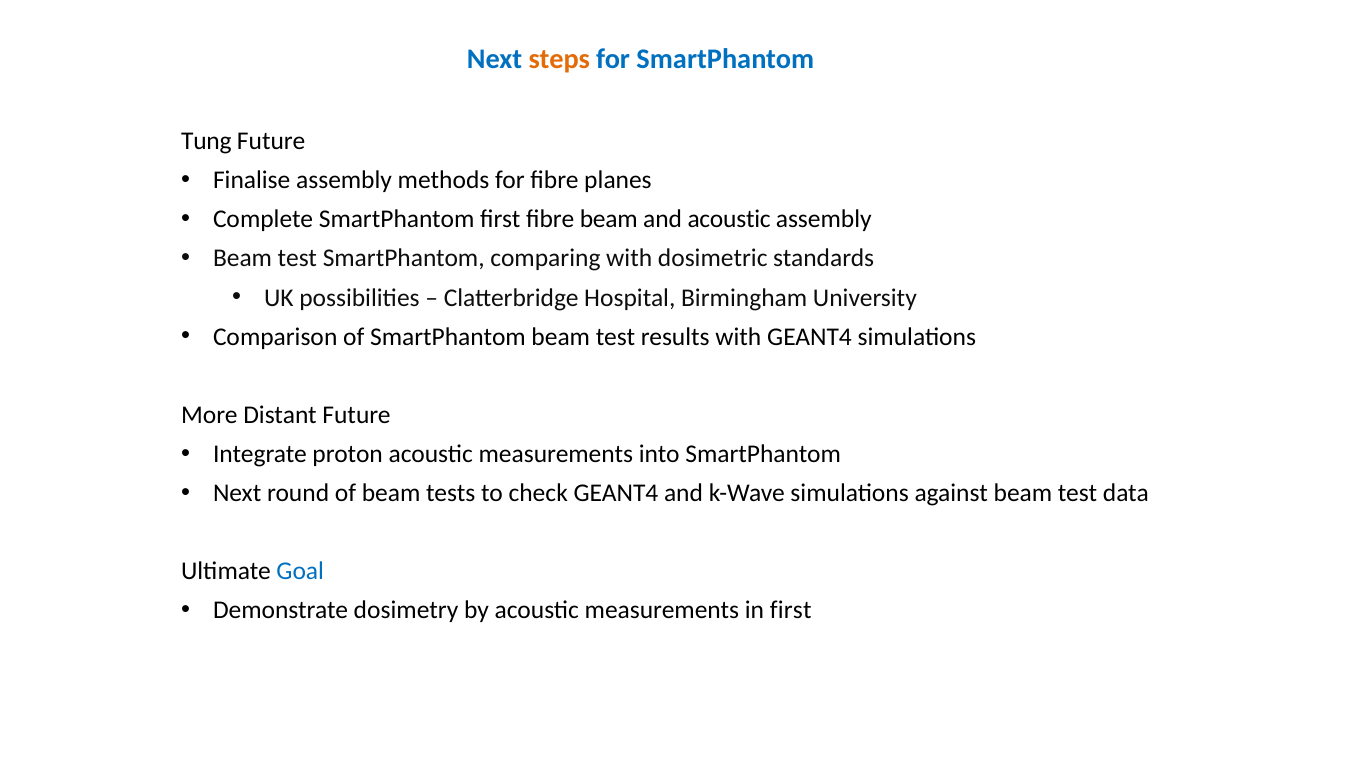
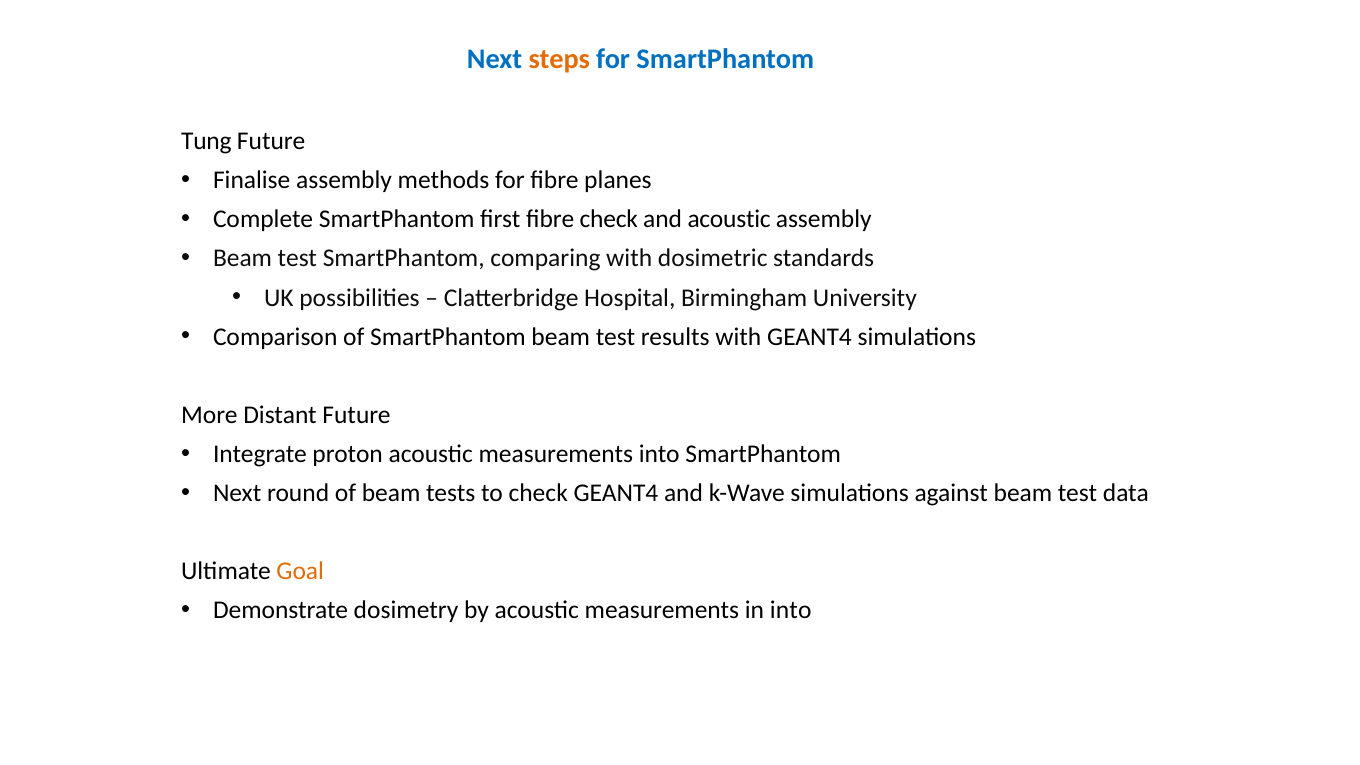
fibre beam: beam -> check
Goal colour: blue -> orange
in first: first -> into
